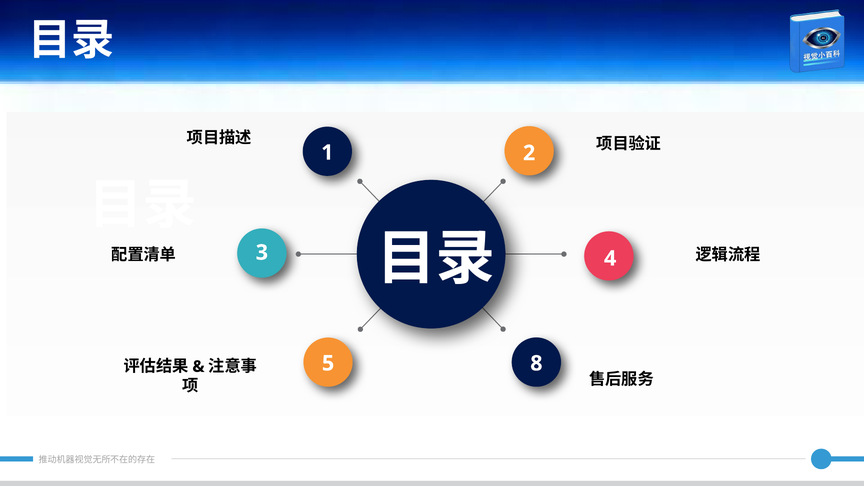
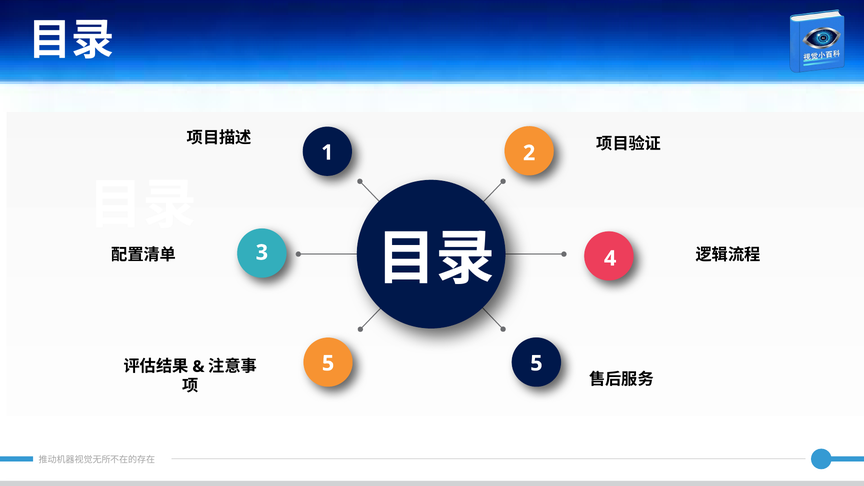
5 8: 8 -> 5
